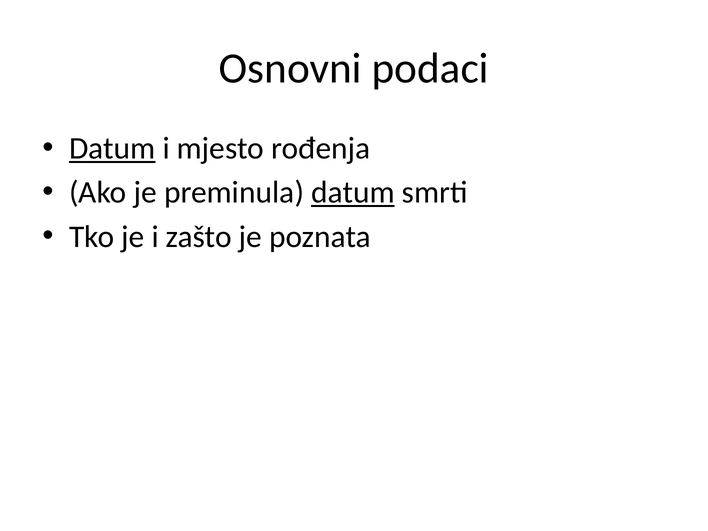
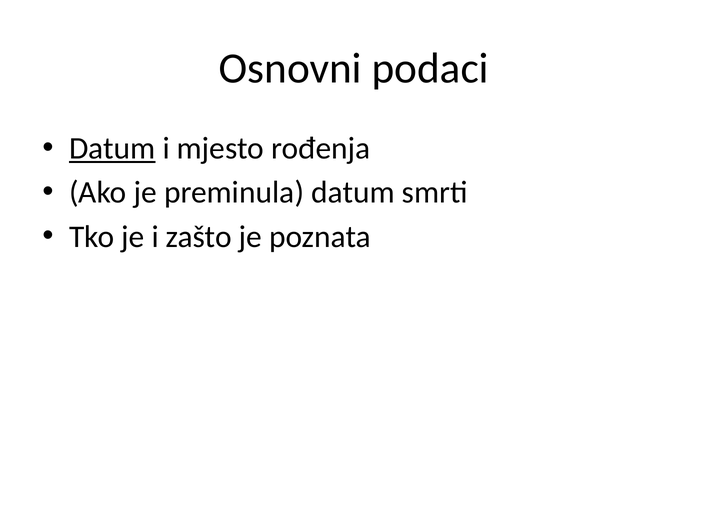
datum at (353, 193) underline: present -> none
